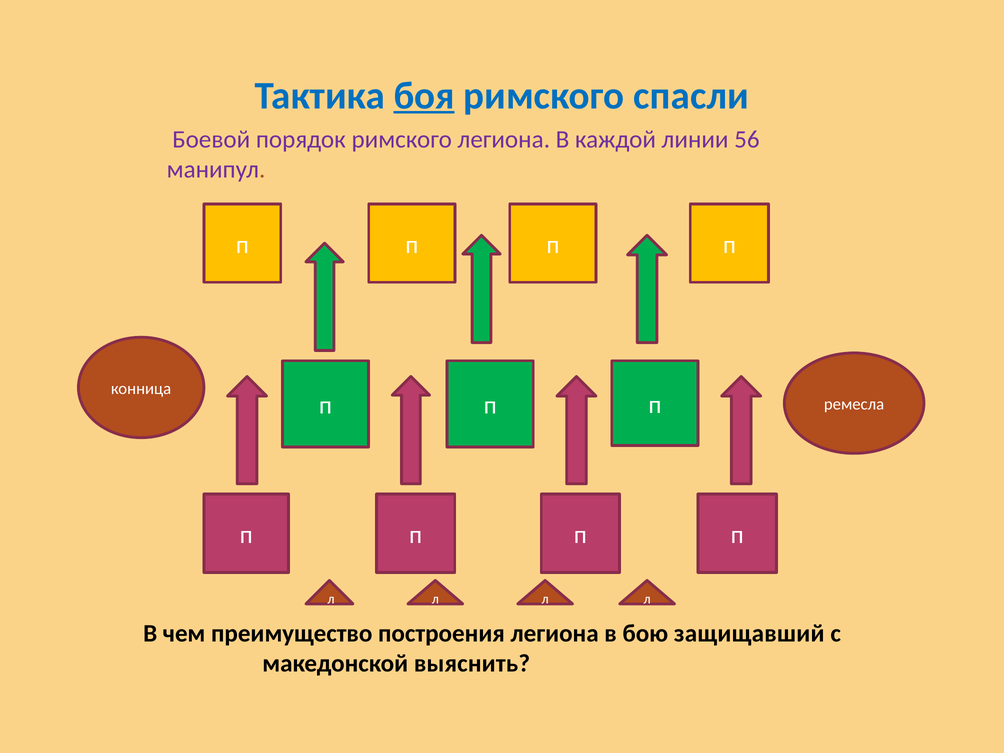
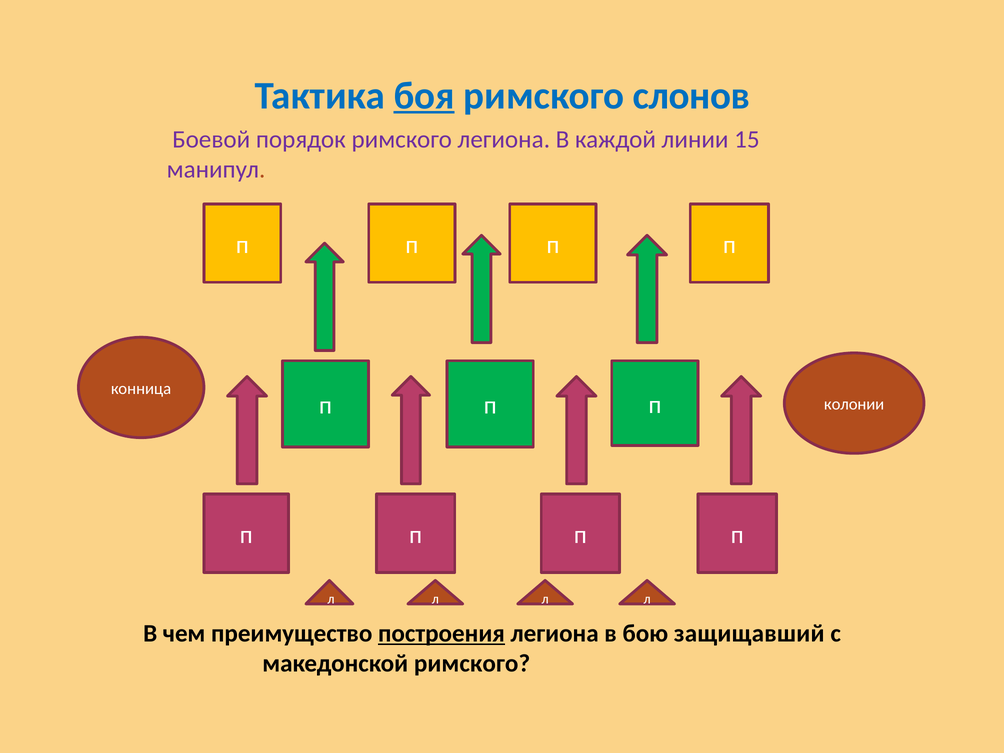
спасли: спасли -> слонов
56: 56 -> 15
ремесла: ремесла -> колонии
построения underline: none -> present
македонской выяснить: выяснить -> римского
